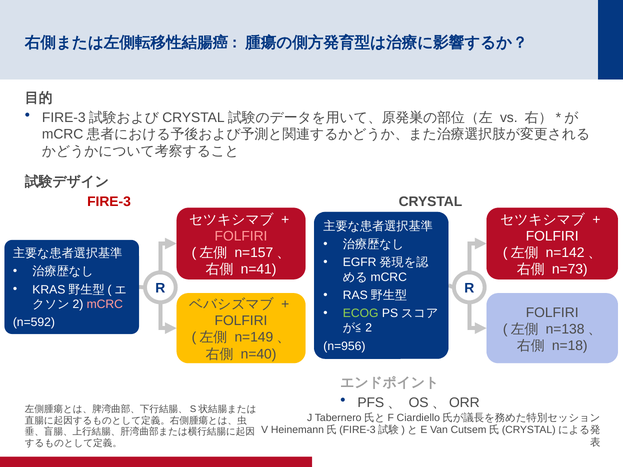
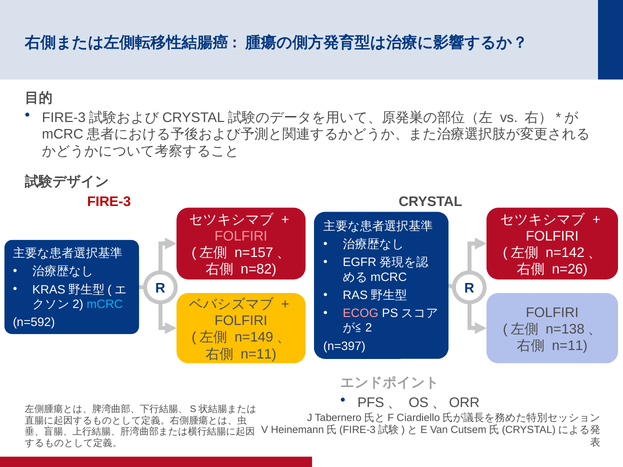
n=41: n=41 -> n=82
n=73: n=73 -> n=26
mCRC colour: pink -> light blue
ECOG colour: light green -> pink
n=956: n=956 -> n=397
n=18 at (570, 346): n=18 -> n=11
n=40 at (259, 354): n=40 -> n=11
